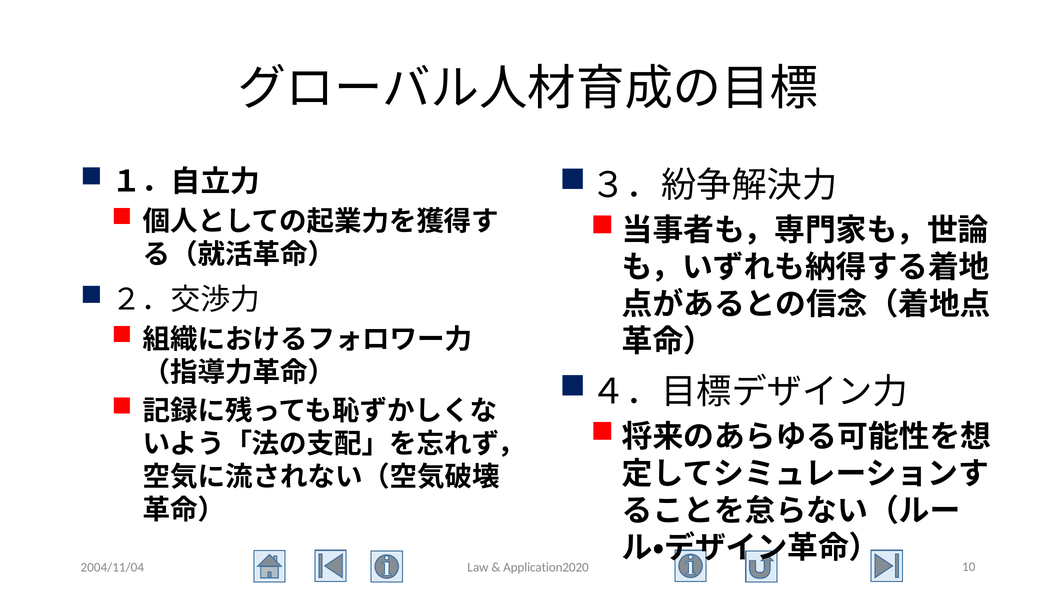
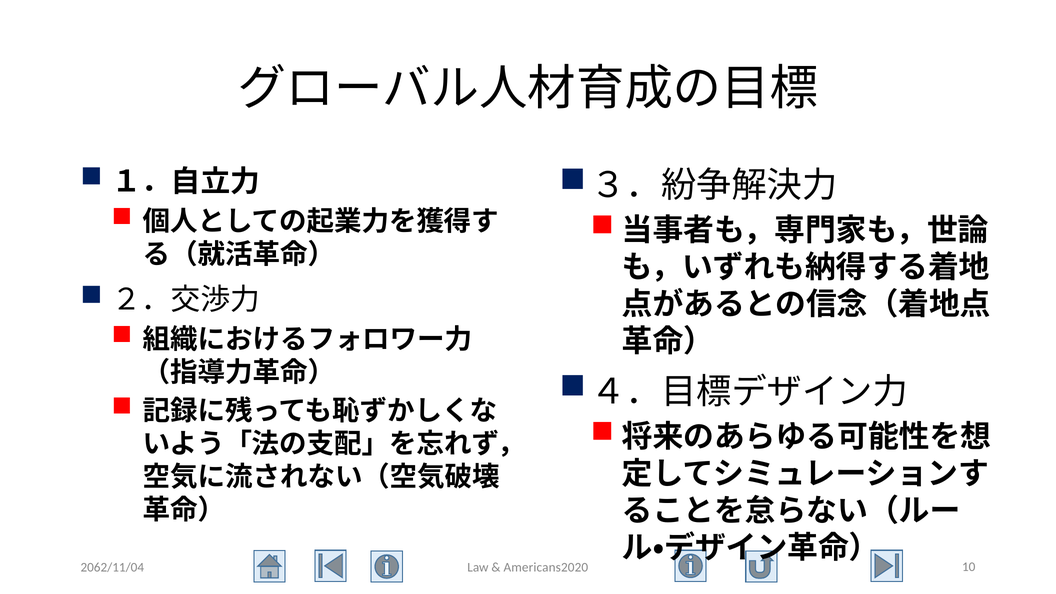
2004/11/04: 2004/11/04 -> 2062/11/04
Application2020: Application2020 -> Americans2020
